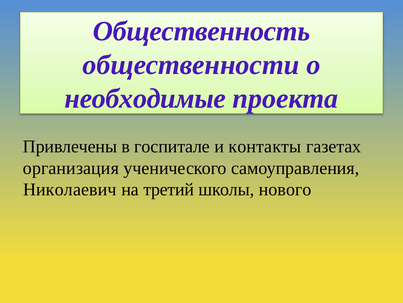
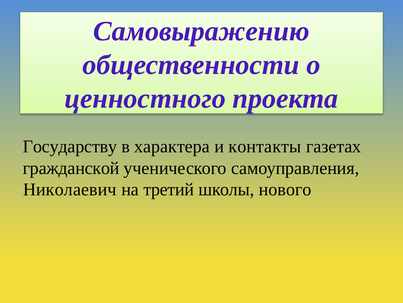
Общественность: Общественность -> Самовыражению
необходимые: необходимые -> ценностного
Привлечены: Привлечены -> Государству
госпитале: госпитале -> характера
организация: организация -> гражданской
